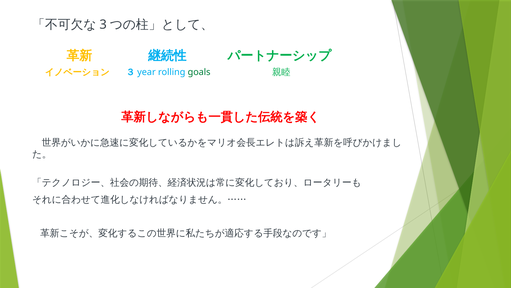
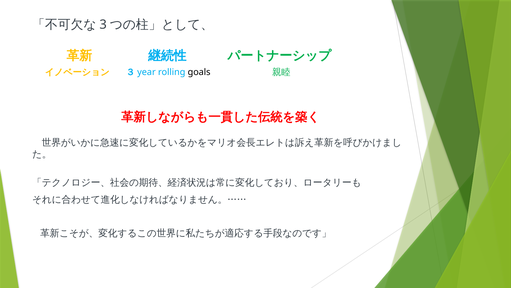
goals colour: green -> black
